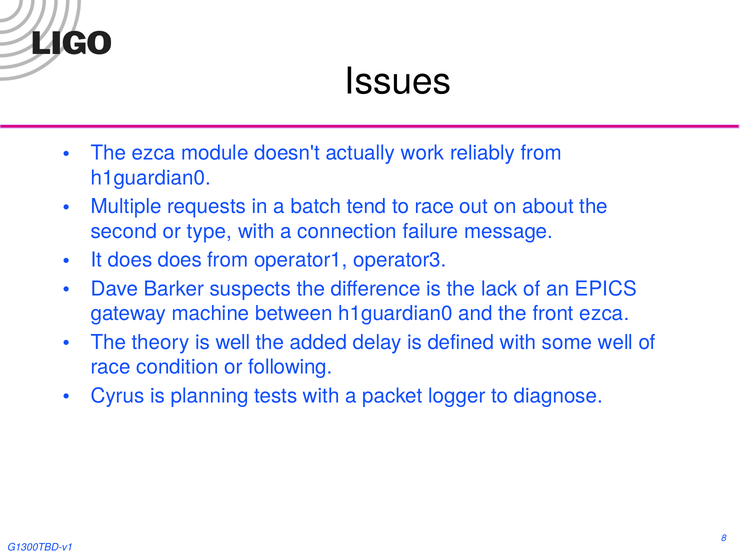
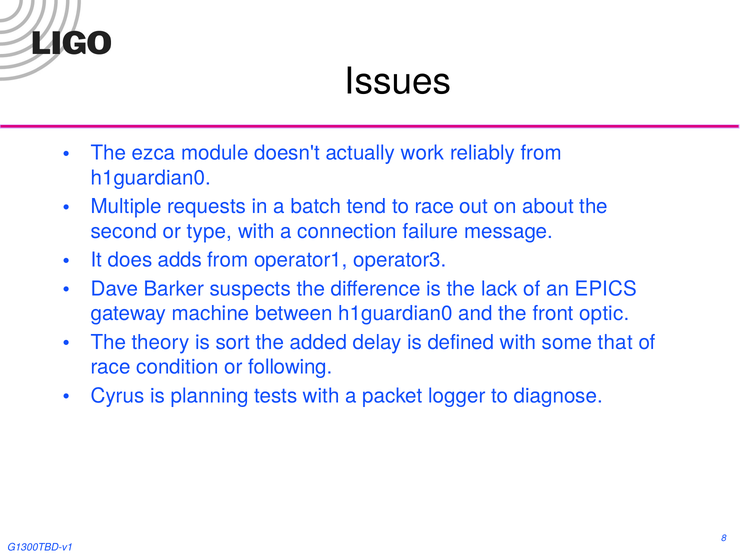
does does: does -> adds
front ezca: ezca -> optic
is well: well -> sort
some well: well -> that
